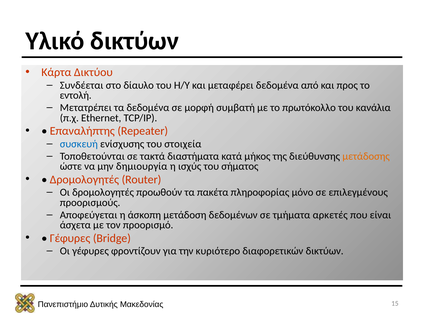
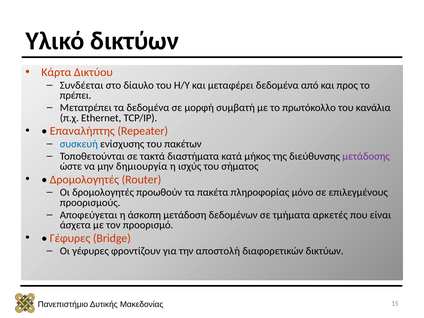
εντολή: εντολή -> πρέπει
στοιχεία: στοιχεία -> πακέτων
μετάδοσης colour: orange -> purple
κυριότερο: κυριότερο -> αποστολή
